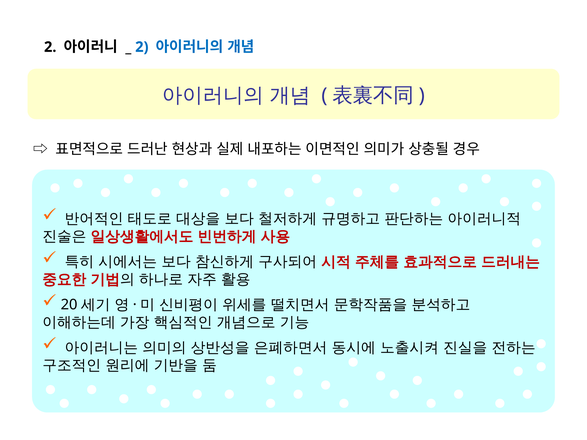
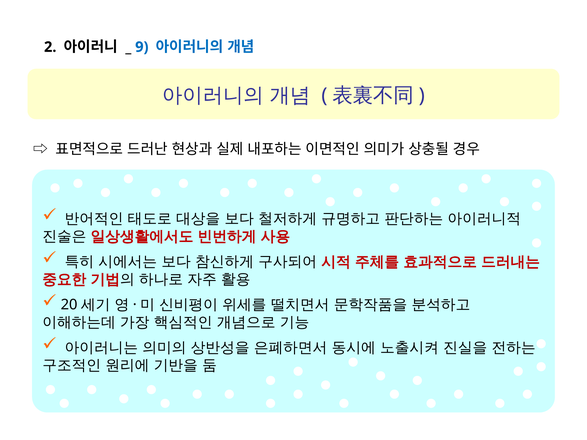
2 at (142, 47): 2 -> 9
